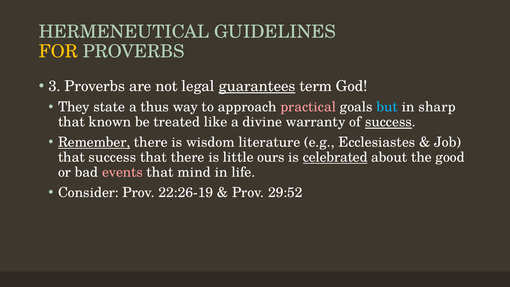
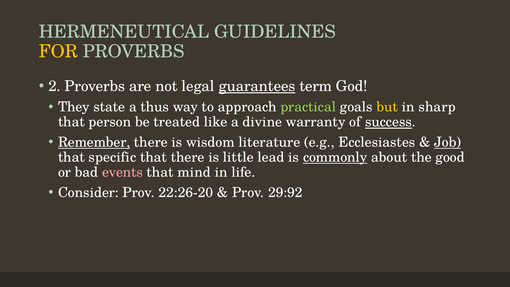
3: 3 -> 2
practical colour: pink -> light green
but colour: light blue -> yellow
known: known -> person
Job underline: none -> present
that success: success -> specific
ours: ours -> lead
celebrated: celebrated -> commonly
22:26-19: 22:26-19 -> 22:26-20
29:52: 29:52 -> 29:92
